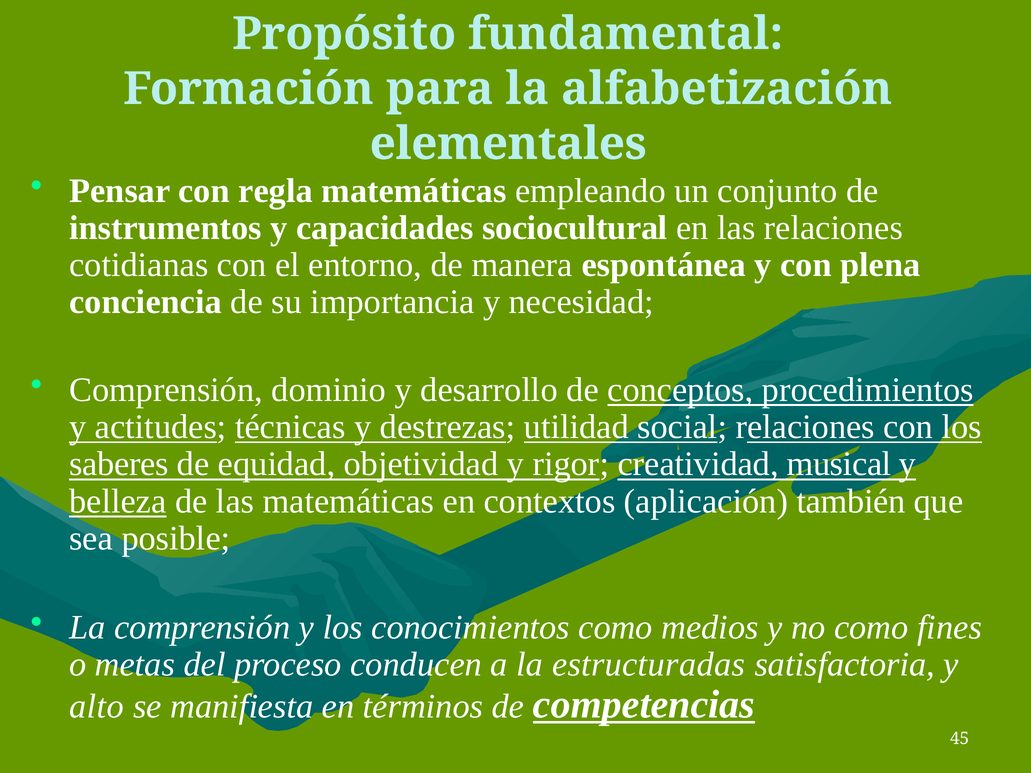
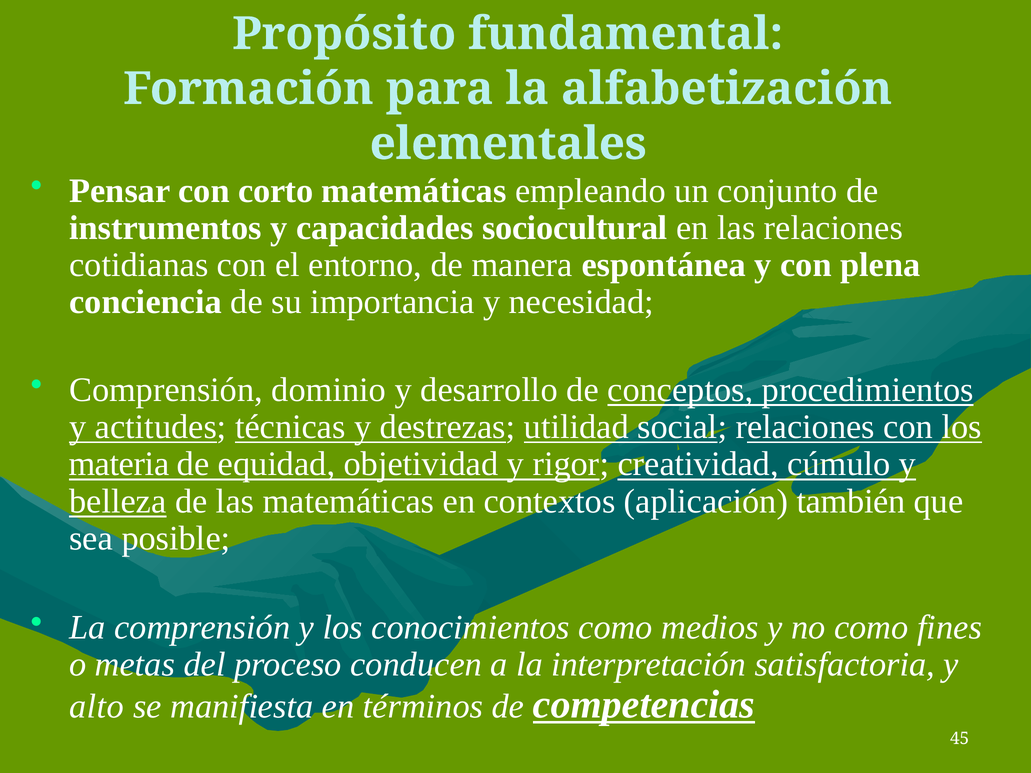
regla: regla -> corto
saberes: saberes -> materia
musical: musical -> cúmulo
estructuradas: estructuradas -> interpretación
